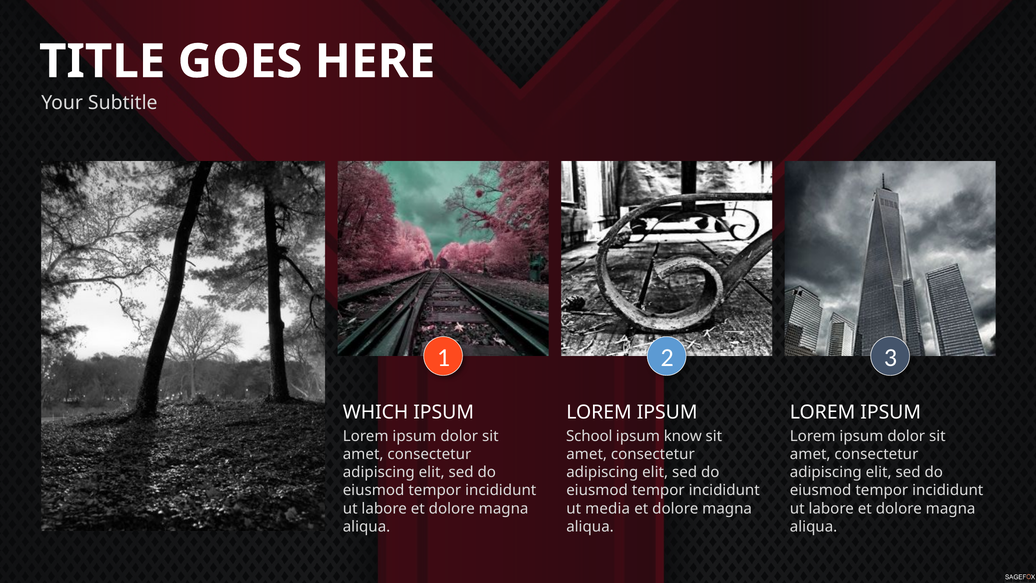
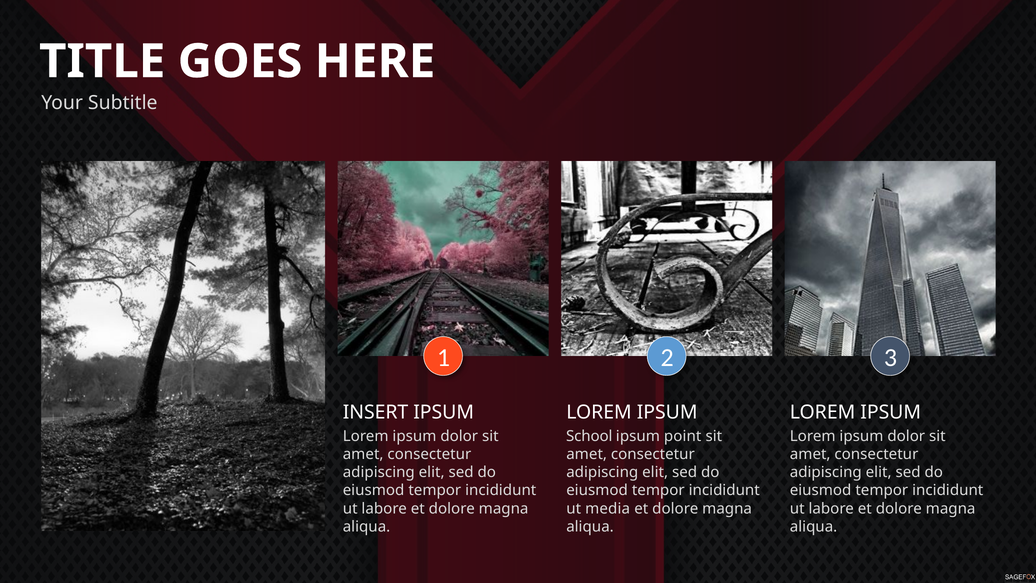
WHICH: WHICH -> INSERT
know: know -> point
